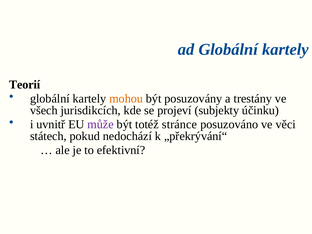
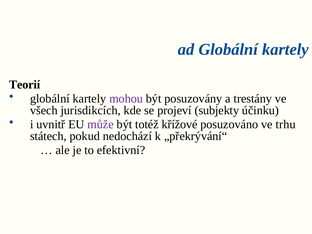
mohou colour: orange -> purple
stránce: stránce -> křížové
věci: věci -> trhu
